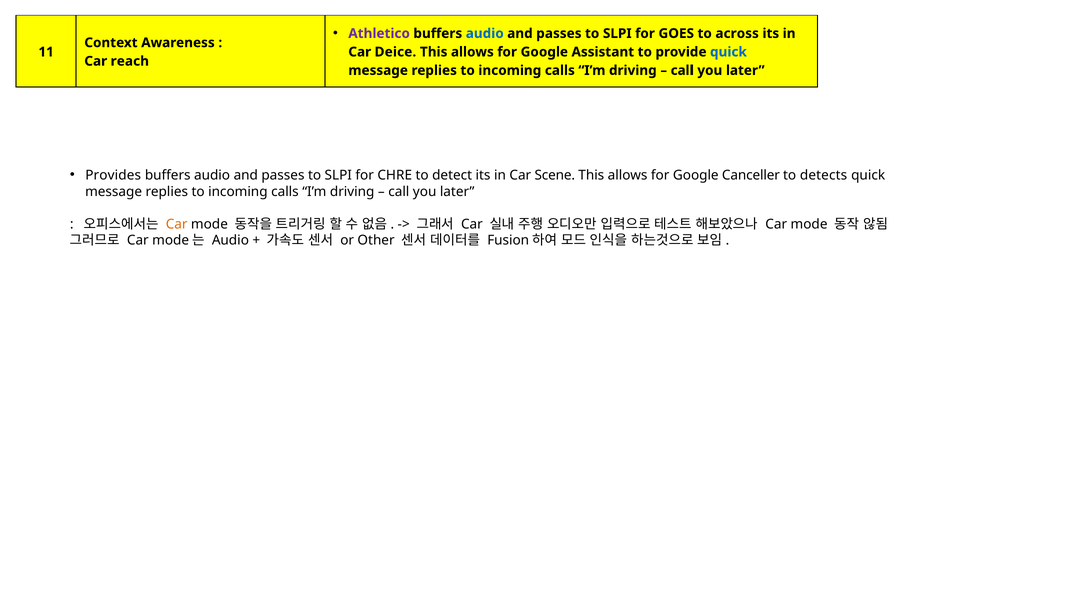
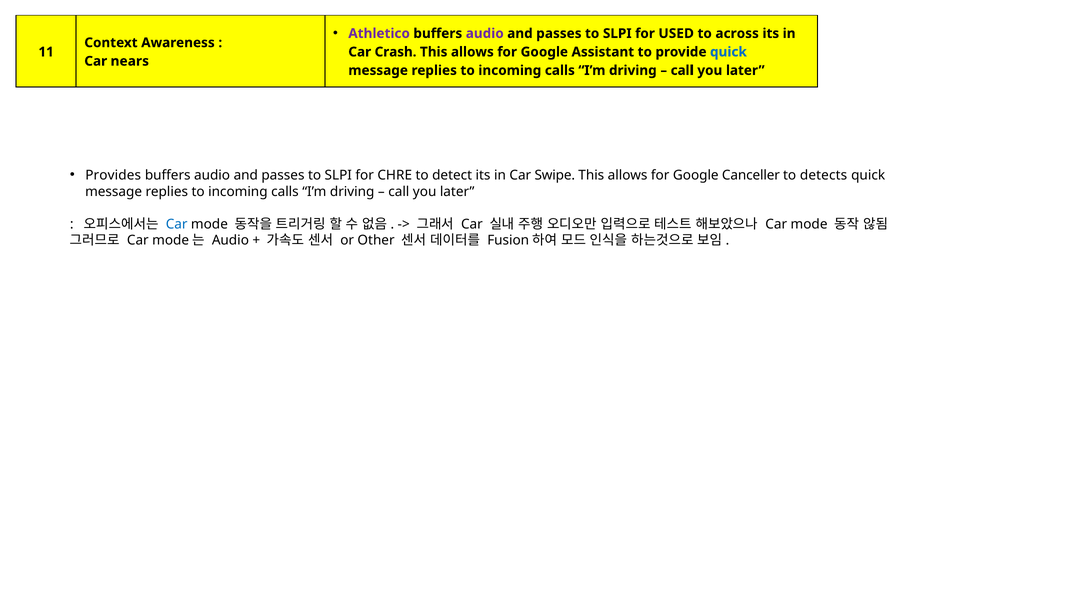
audio at (485, 33) colour: blue -> purple
GOES: GOES -> USED
Deice: Deice -> Crash
reach: reach -> nears
Scene: Scene -> Swipe
Car at (177, 224) colour: orange -> blue
